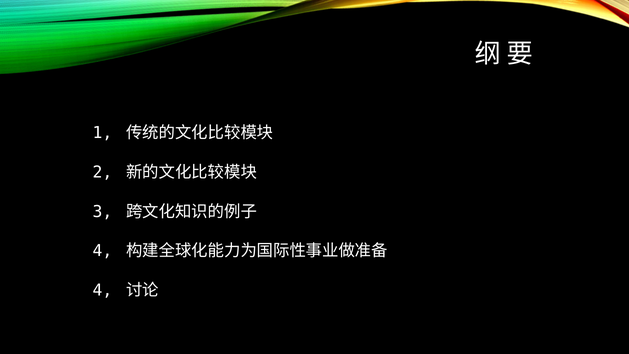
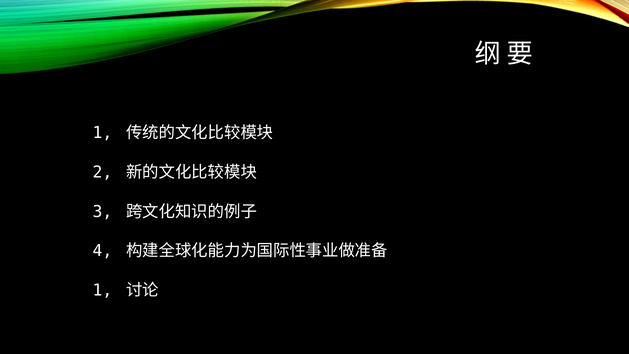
4 at (102, 290): 4 -> 1
